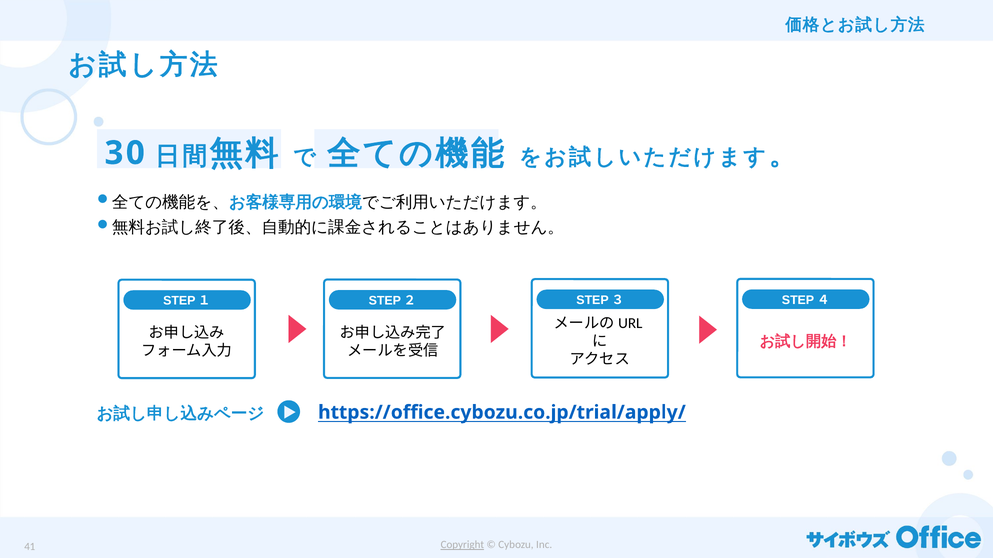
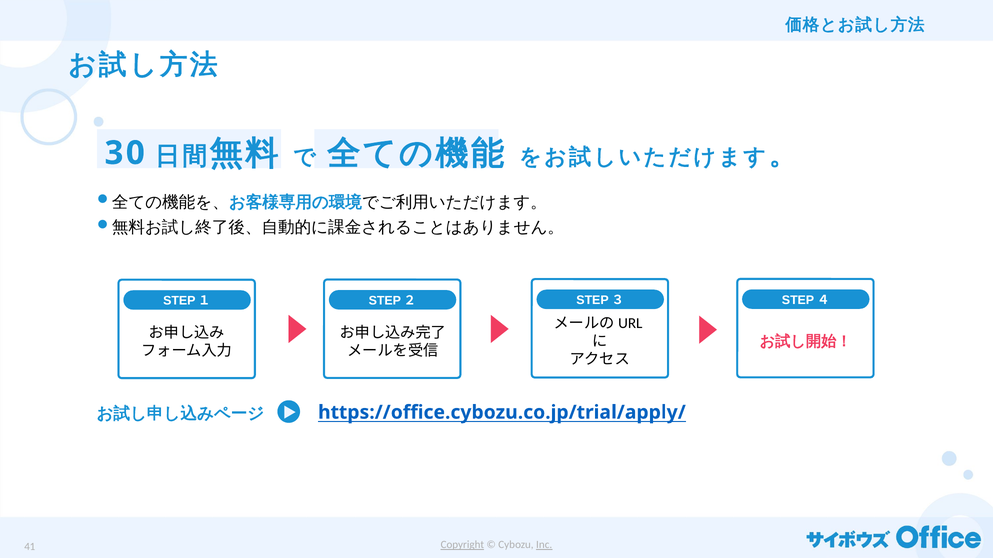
Inc underline: none -> present
